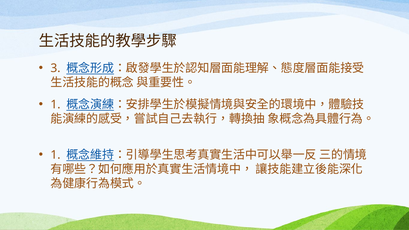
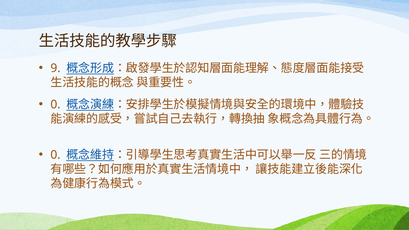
3: 3 -> 9
1 at (55, 105): 1 -> 0
1 at (55, 155): 1 -> 0
